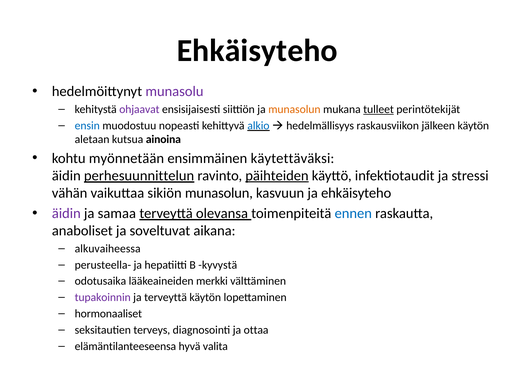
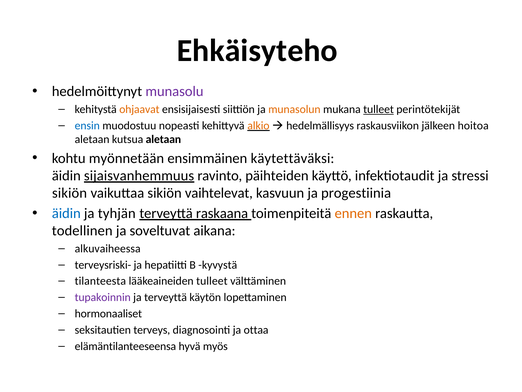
ohjaavat colour: purple -> orange
alkio colour: blue -> orange
jälkeen käytön: käytön -> hoitoa
kutsua ainoina: ainoina -> aletaan
perhesuunnittelun: perhesuunnittelun -> sijaisvanhemmuus
päihteiden underline: present -> none
vähän at (70, 193): vähän -> sikiön
sikiön munasolun: munasolun -> vaihtelevat
ja ehkäisyteho: ehkäisyteho -> progestiinia
äidin at (66, 213) colour: purple -> blue
samaa: samaa -> tyhjän
olevansa: olevansa -> raskaana
ennen colour: blue -> orange
anaboliset: anaboliset -> todellinen
perusteella-: perusteella- -> terveysriski-
odotusaika: odotusaika -> tilanteesta
lääkeaineiden merkki: merkki -> tulleet
valita: valita -> myös
